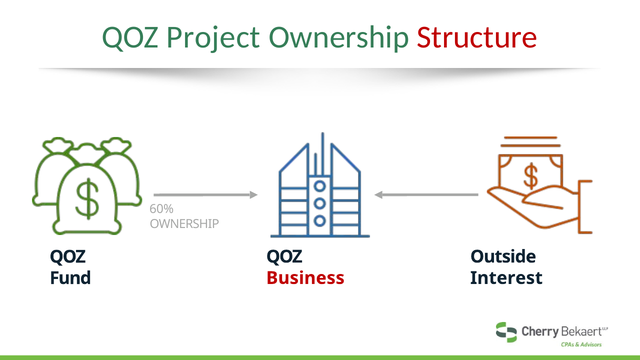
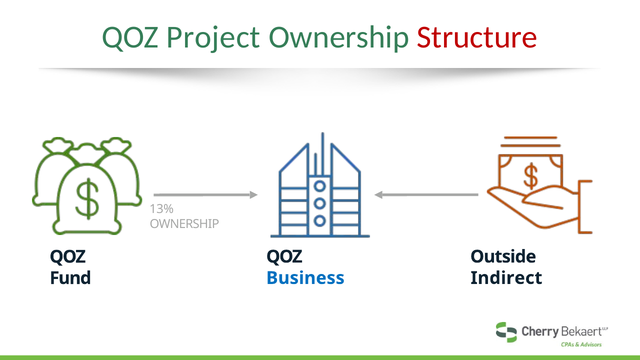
60%: 60% -> 13%
Business colour: red -> blue
Interest: Interest -> Indirect
